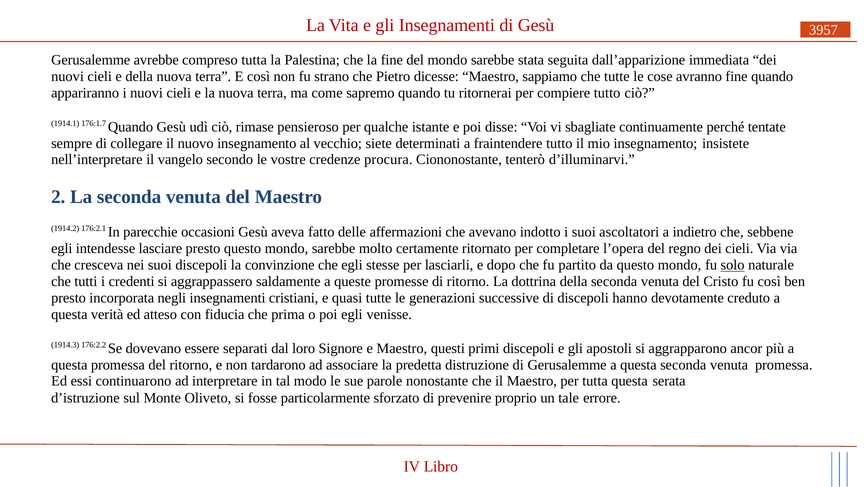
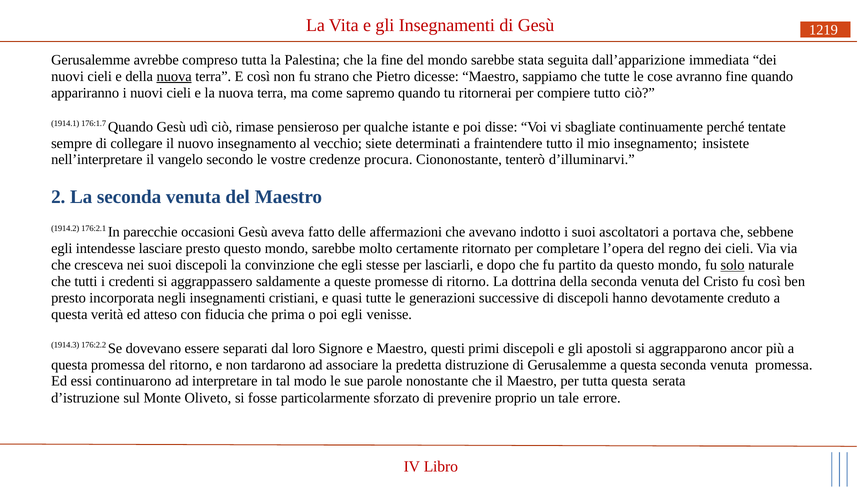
3957: 3957 -> 1219
nuova at (174, 76) underline: none -> present
indietro: indietro -> portava
